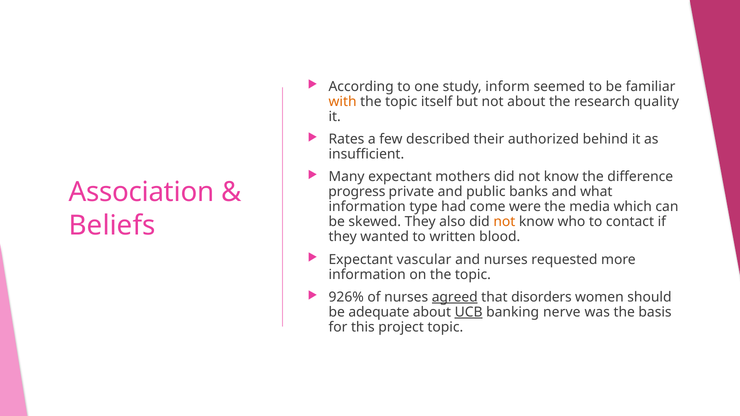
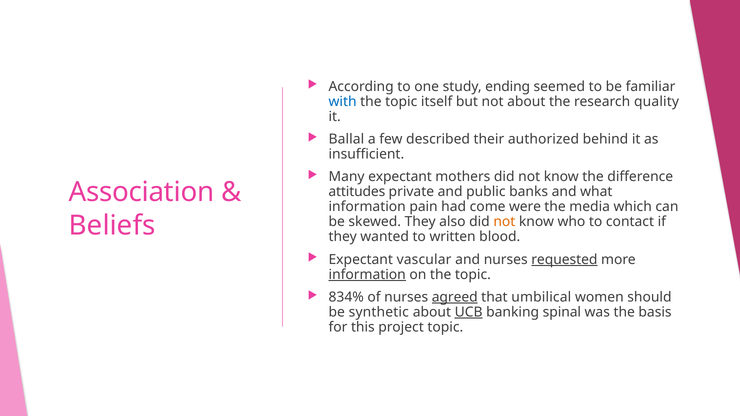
inform: inform -> ending
with colour: orange -> blue
Rates: Rates -> Ballal
progress: progress -> attitudes
type: type -> pain
requested underline: none -> present
information at (367, 275) underline: none -> present
926%: 926% -> 834%
disorders: disorders -> umbilical
adequate: adequate -> synthetic
nerve: nerve -> spinal
